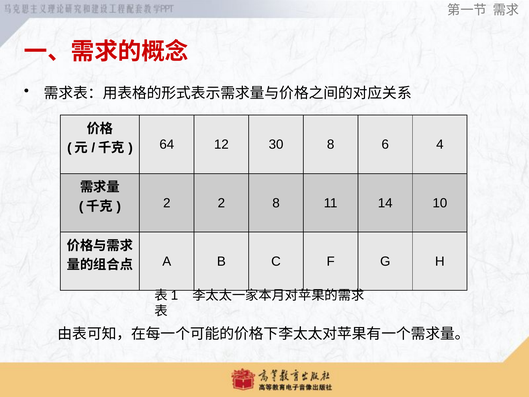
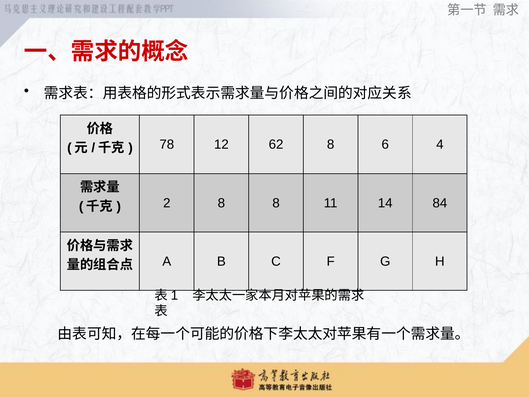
64: 64 -> 78
30: 30 -> 62
2 2: 2 -> 8
10: 10 -> 84
